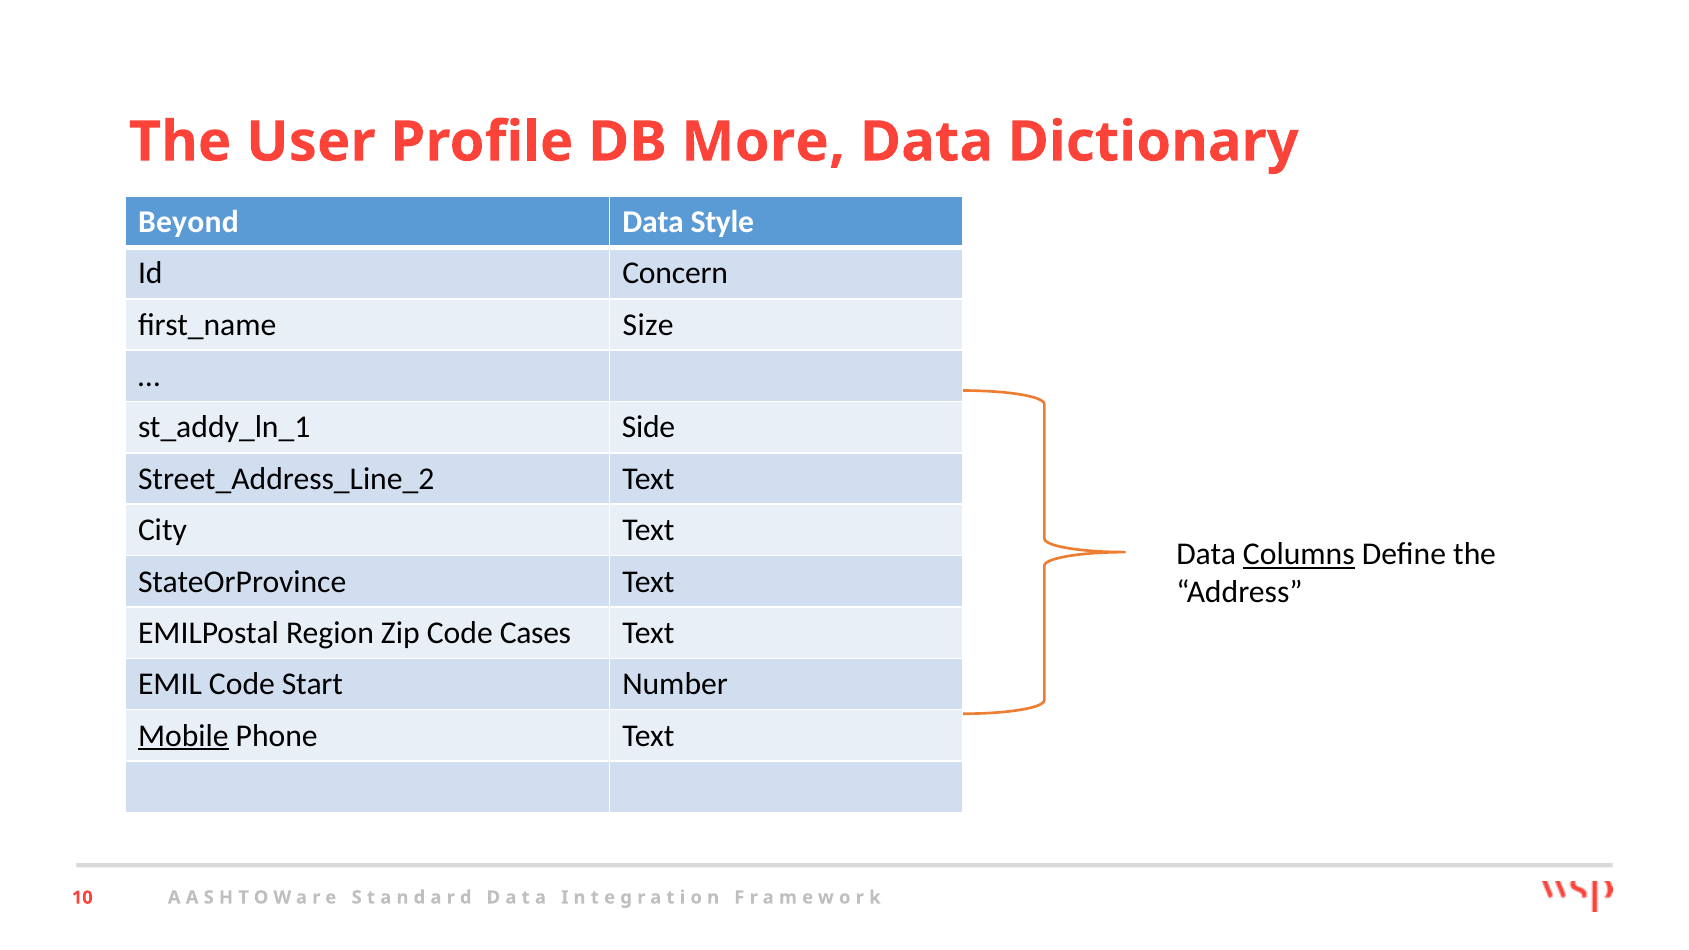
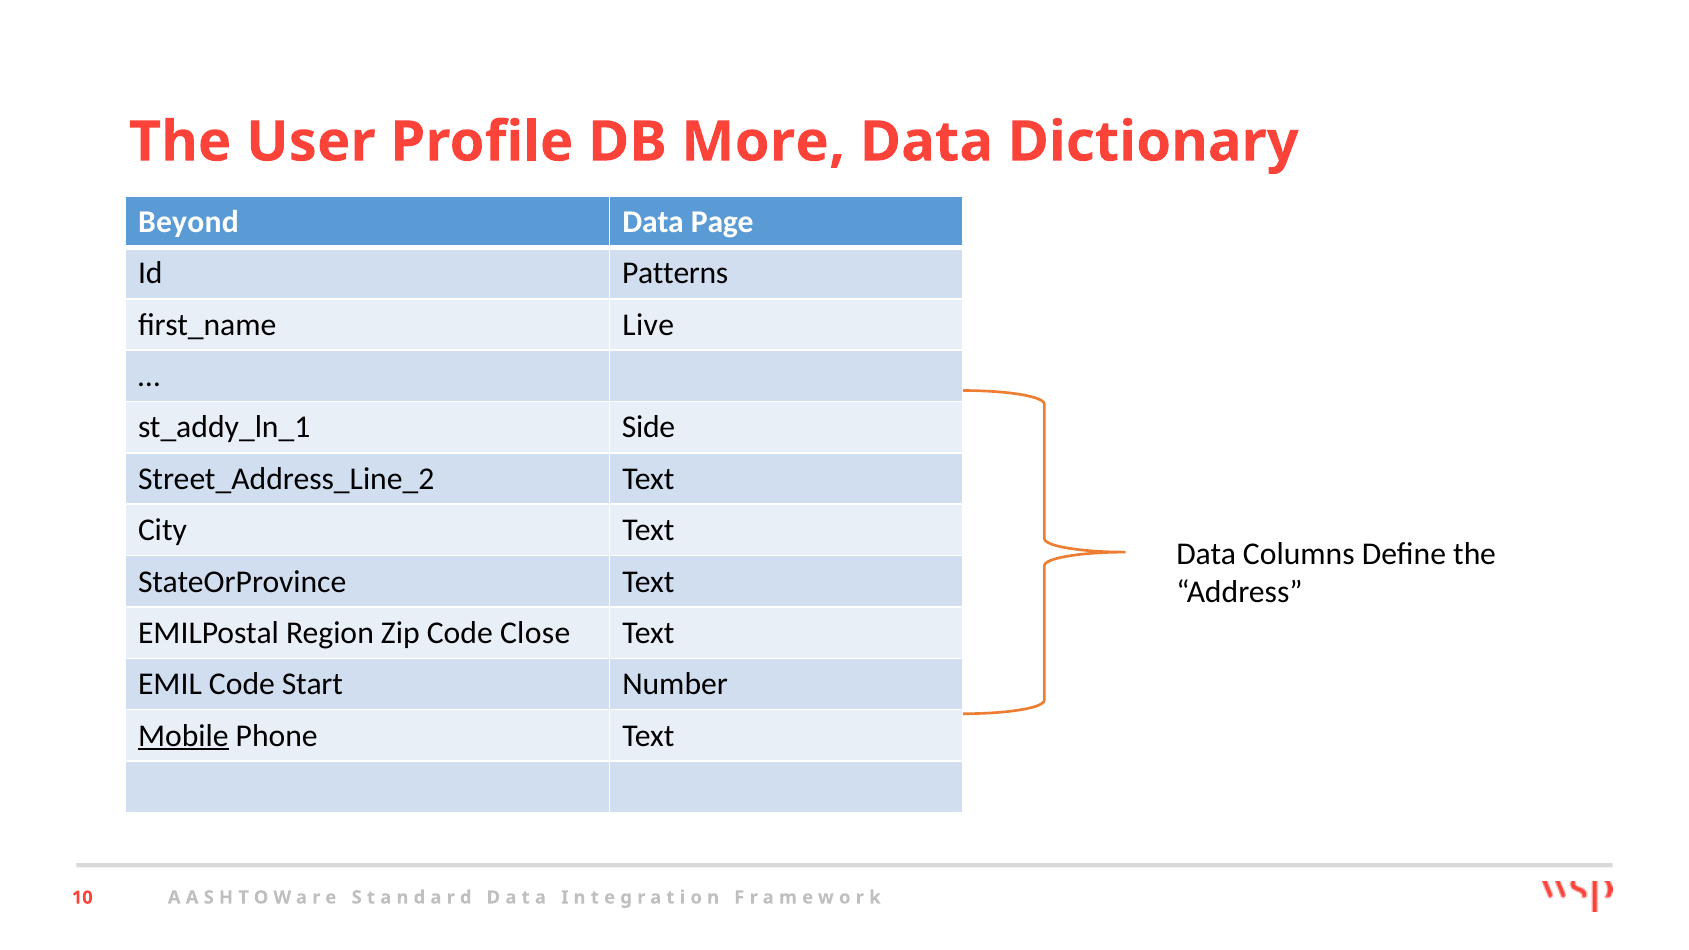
Style: Style -> Page
Concern: Concern -> Patterns
Size: Size -> Live
Columns underline: present -> none
Cases: Cases -> Close
